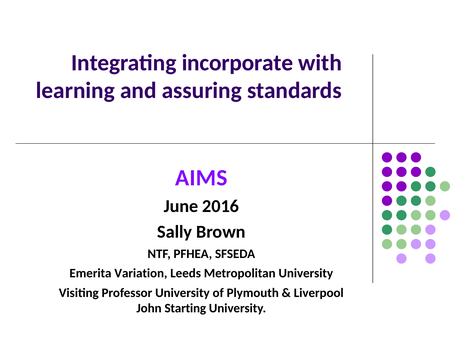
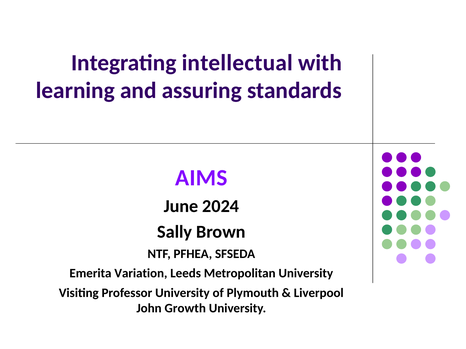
incorporate: incorporate -> intellectual
2016: 2016 -> 2024
Starting: Starting -> Growth
